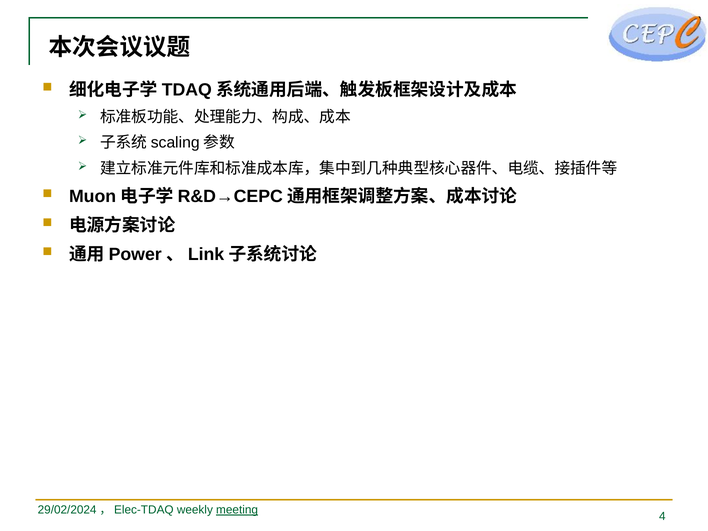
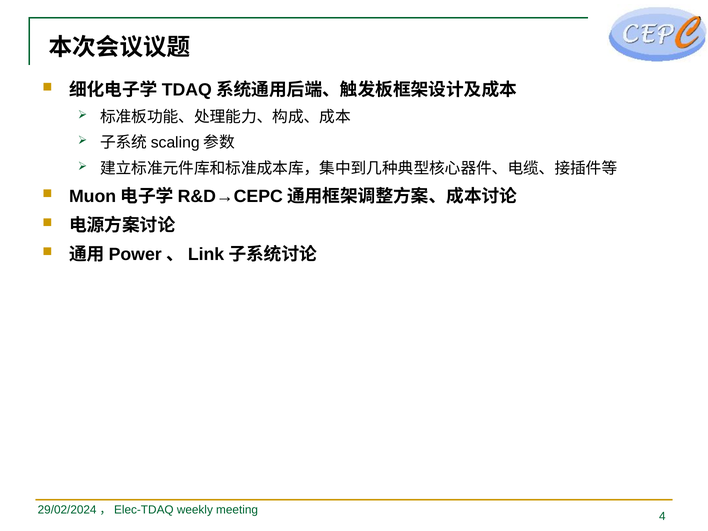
meeting underline: present -> none
